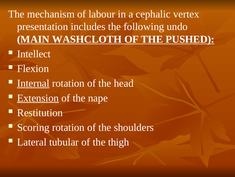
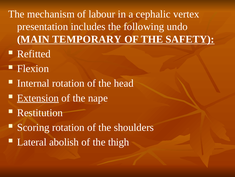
WASHCLOTH: WASHCLOTH -> TEMPORARY
PUSHED: PUSHED -> SAFETY
Intellect: Intellect -> Refitted
Internal underline: present -> none
tubular: tubular -> abolish
